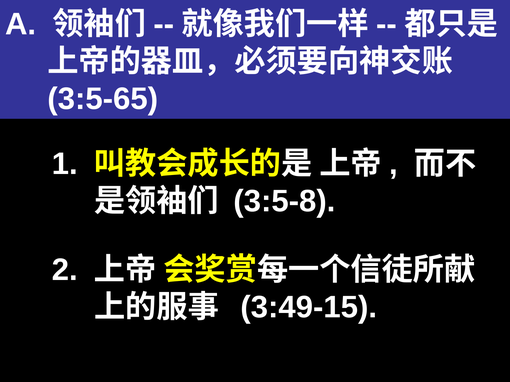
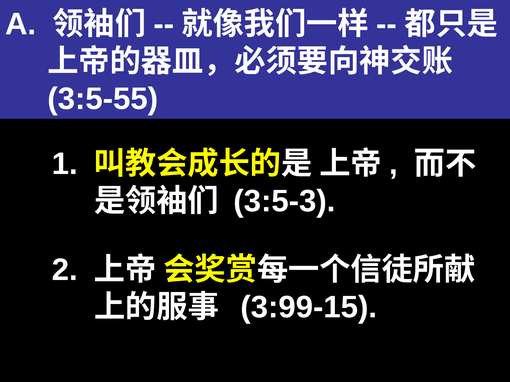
3:5-65: 3:5-65 -> 3:5-55
3:5-8: 3:5-8 -> 3:5-3
3:49-15: 3:49-15 -> 3:99-15
